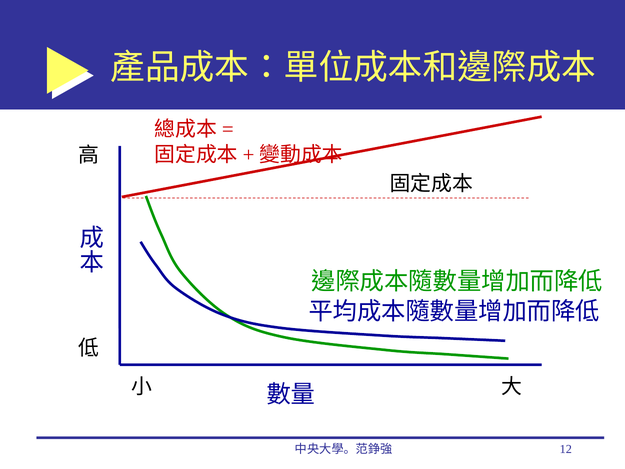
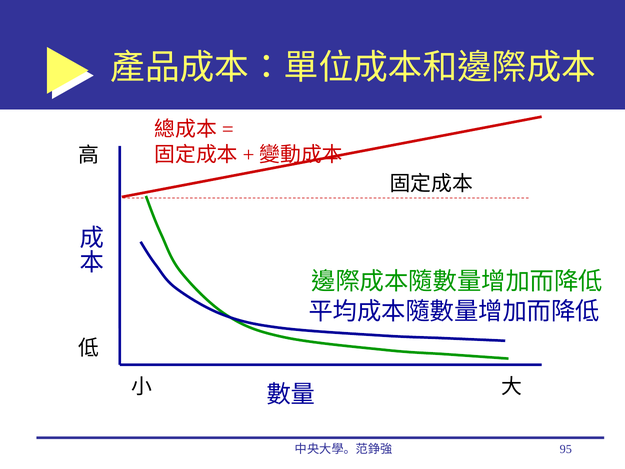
12: 12 -> 95
